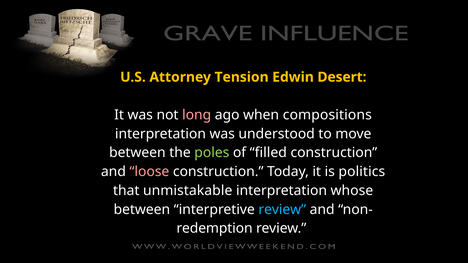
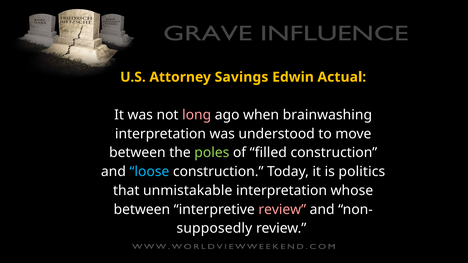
Tension: Tension -> Savings
Desert: Desert -> Actual
compositions: compositions -> brainwashing
loose colour: pink -> light blue
review at (282, 210) colour: light blue -> pink
redemption: redemption -> supposedly
